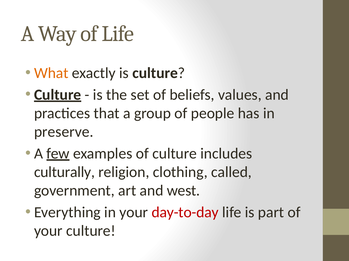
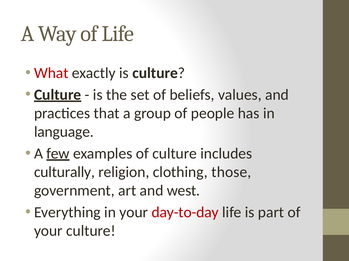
What colour: orange -> red
preserve: preserve -> language
called: called -> those
